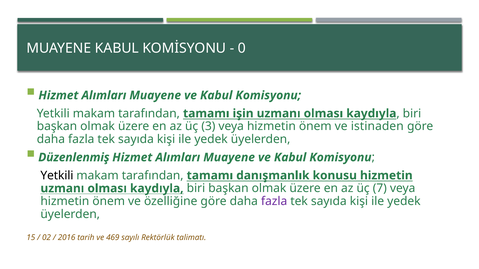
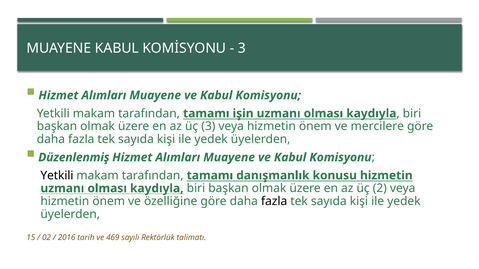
0 at (242, 48): 0 -> 3
istinaden: istinaden -> mercilere
7: 7 -> 2
fazla at (274, 202) colour: purple -> black
